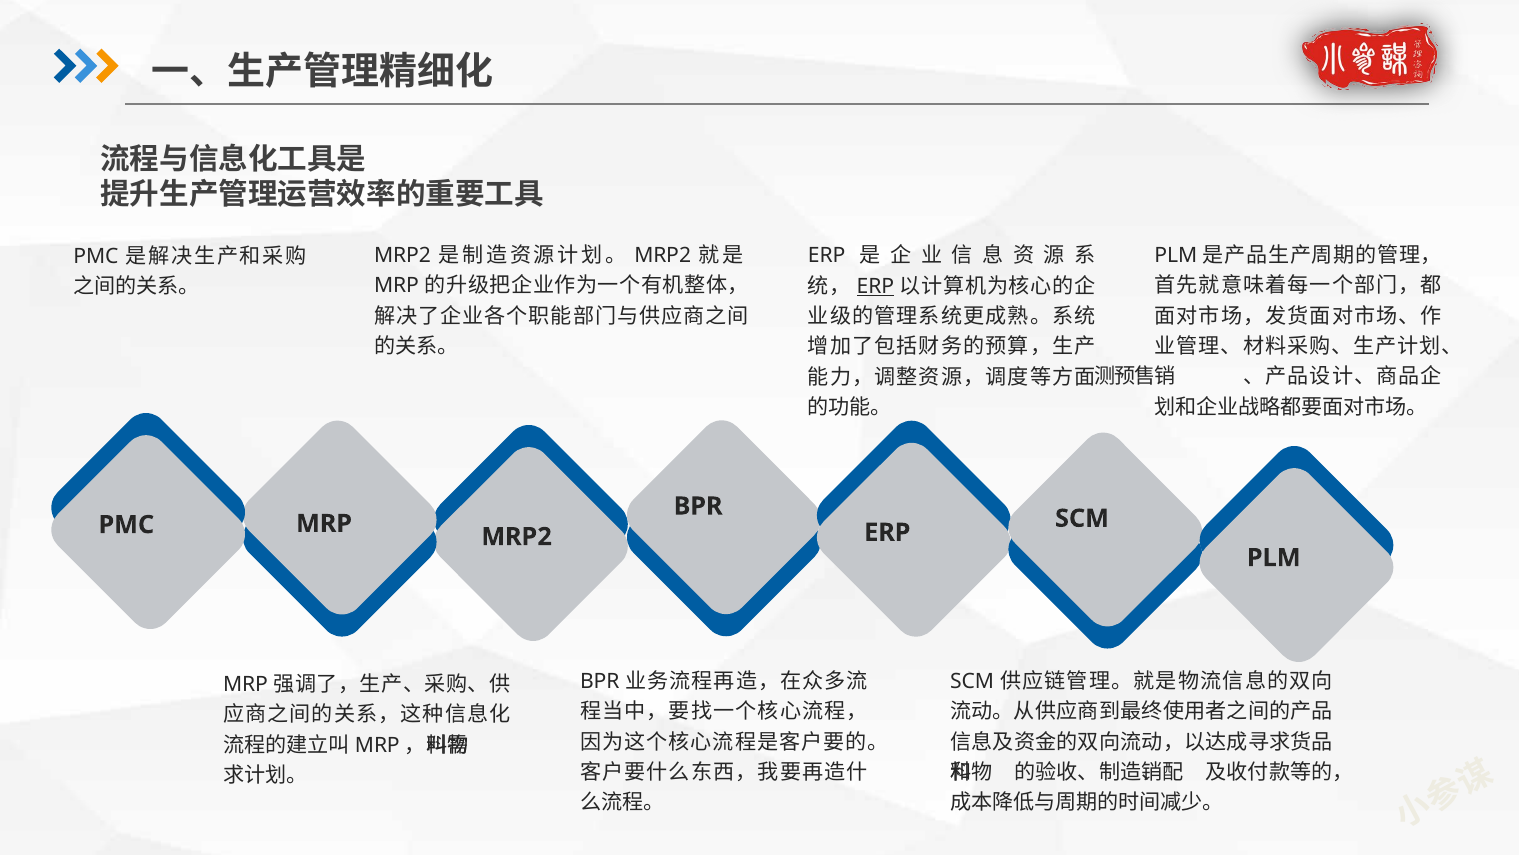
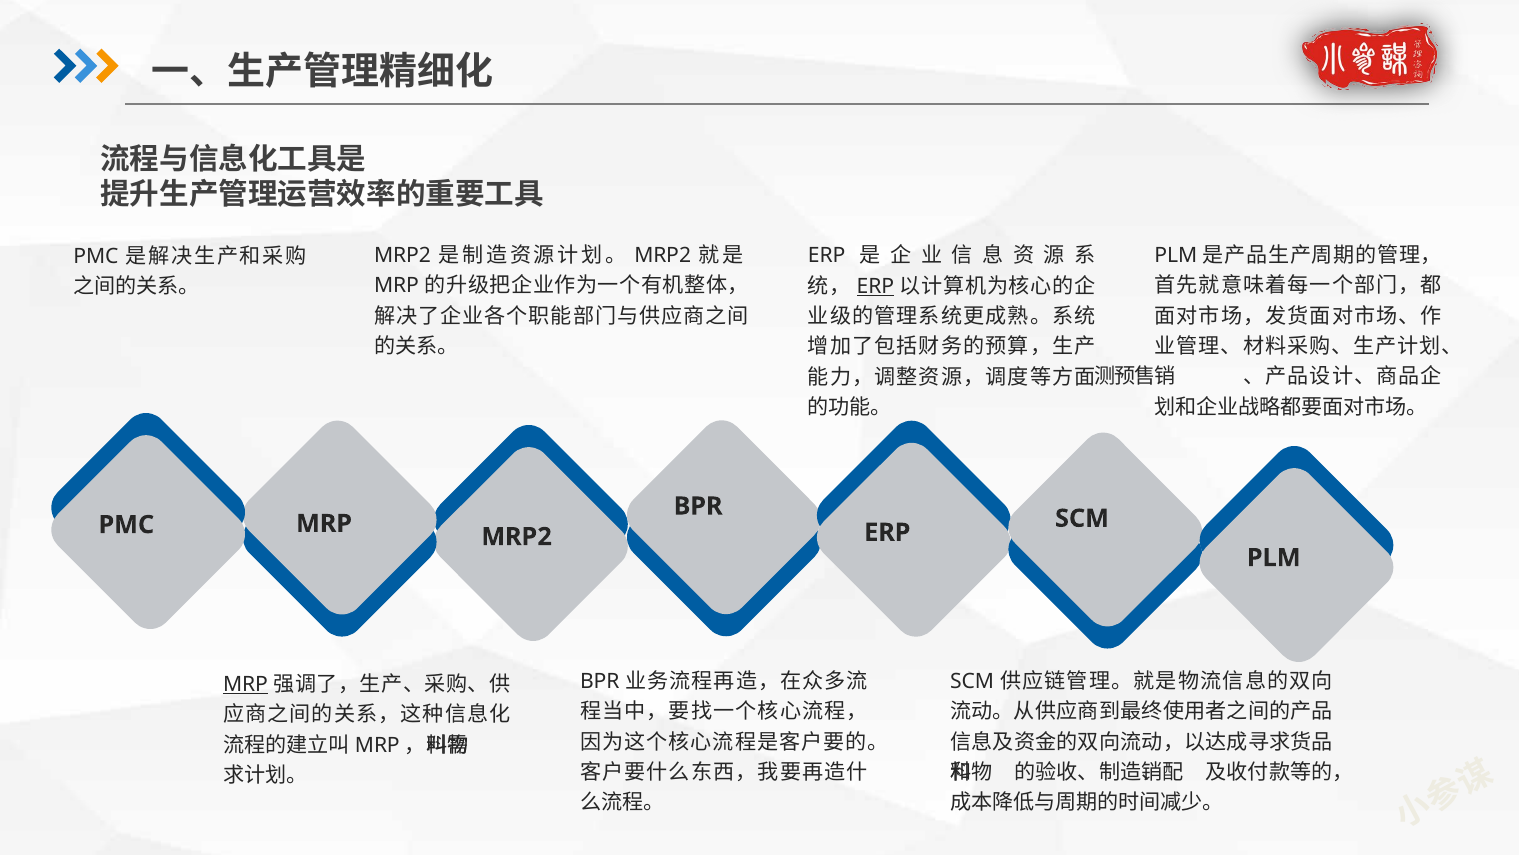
MRP at (245, 684) underline: none -> present
